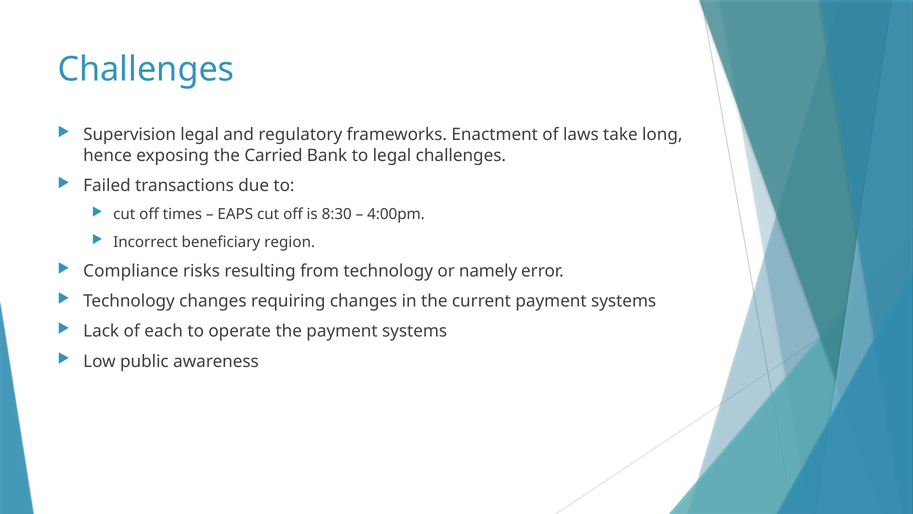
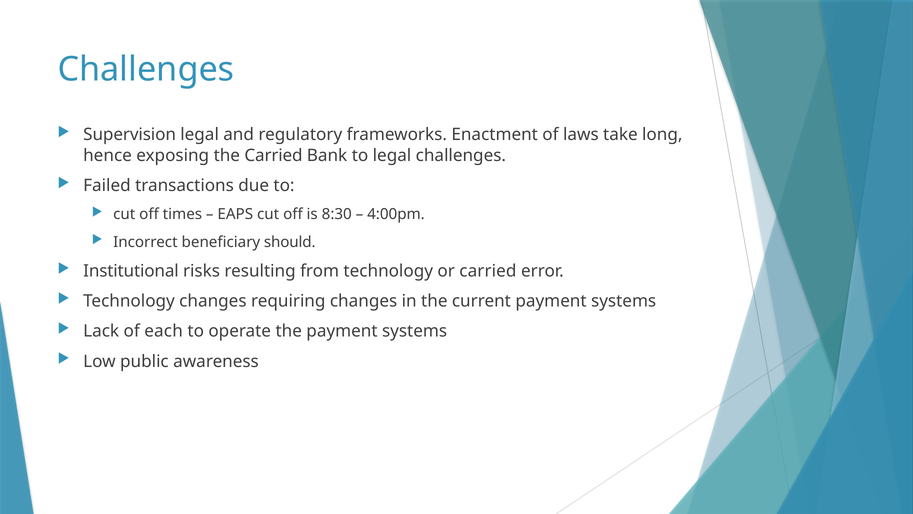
region: region -> should
Compliance: Compliance -> Institutional
or namely: namely -> carried
